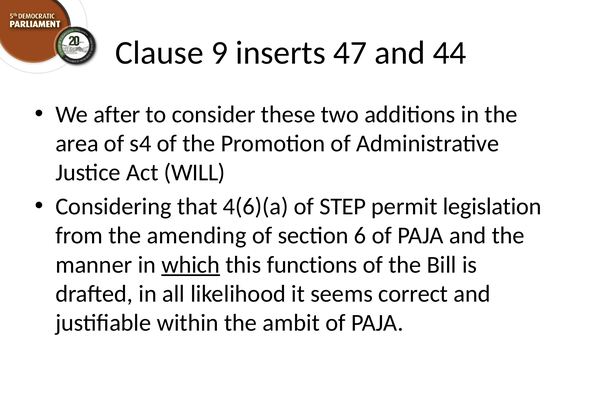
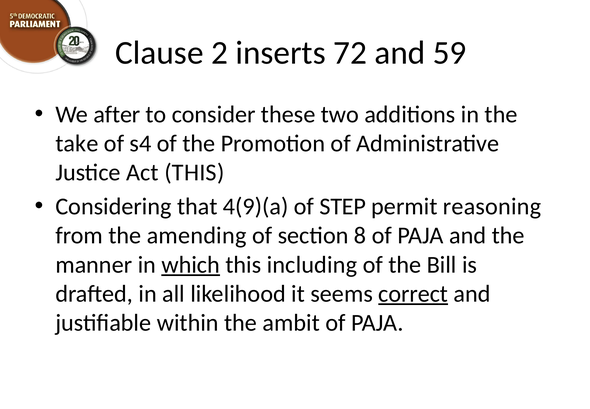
9: 9 -> 2
47: 47 -> 72
44: 44 -> 59
area: area -> take
Act WILL: WILL -> THIS
4(6)(a: 4(6)(a -> 4(9)(a
legislation: legislation -> reasoning
6: 6 -> 8
functions: functions -> including
correct underline: none -> present
